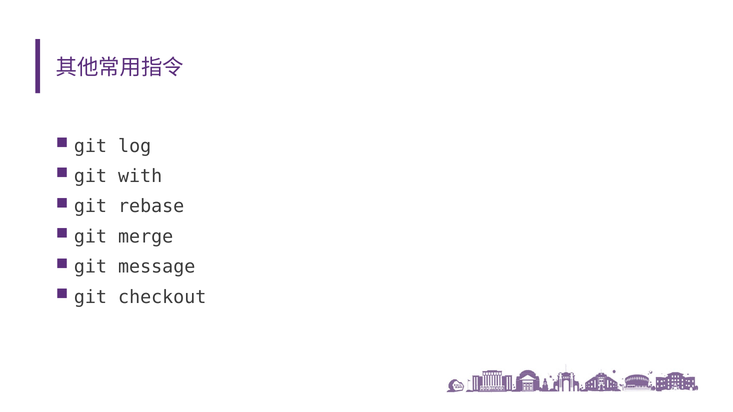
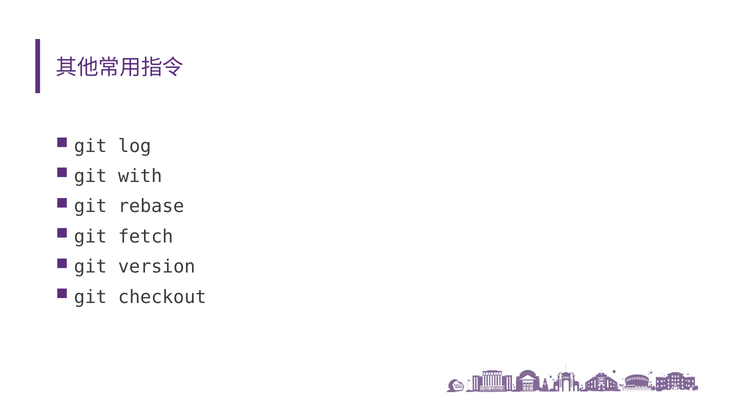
merge: merge -> fetch
message: message -> version
